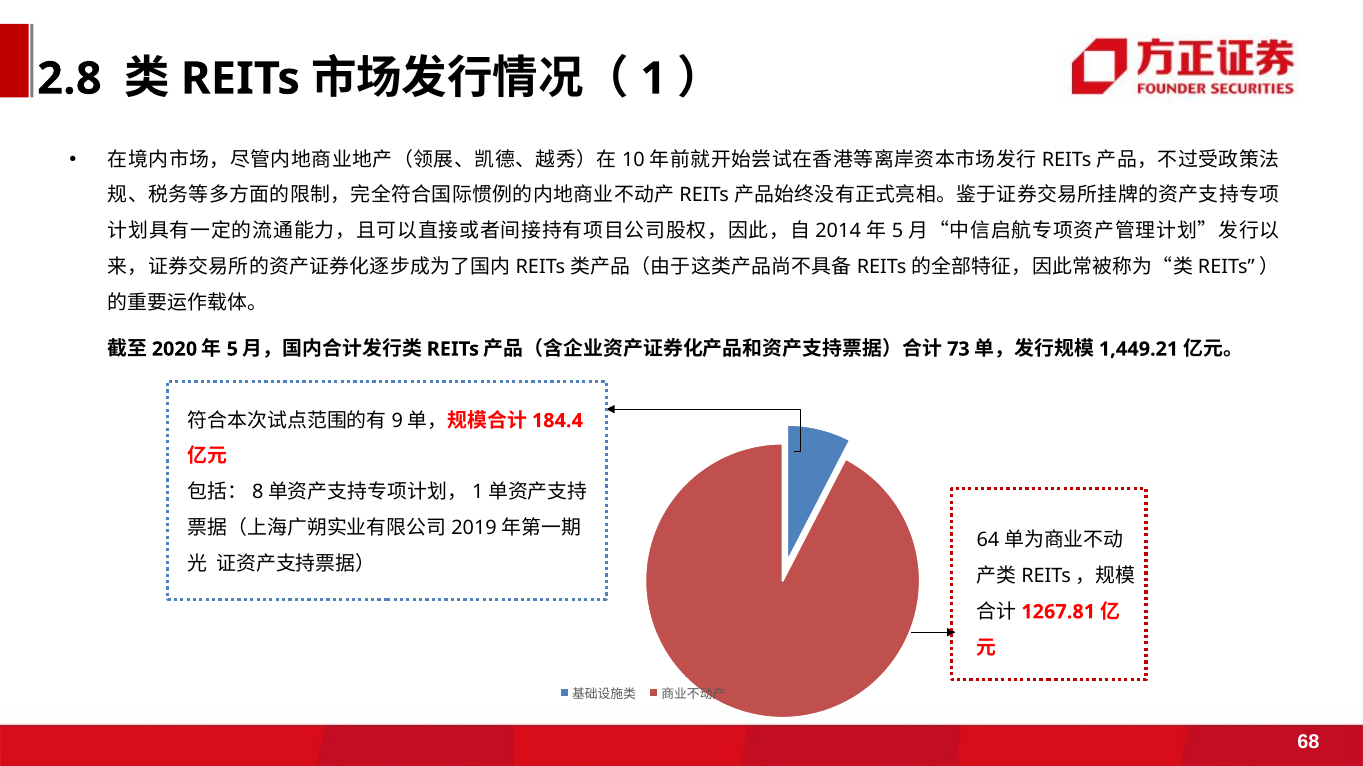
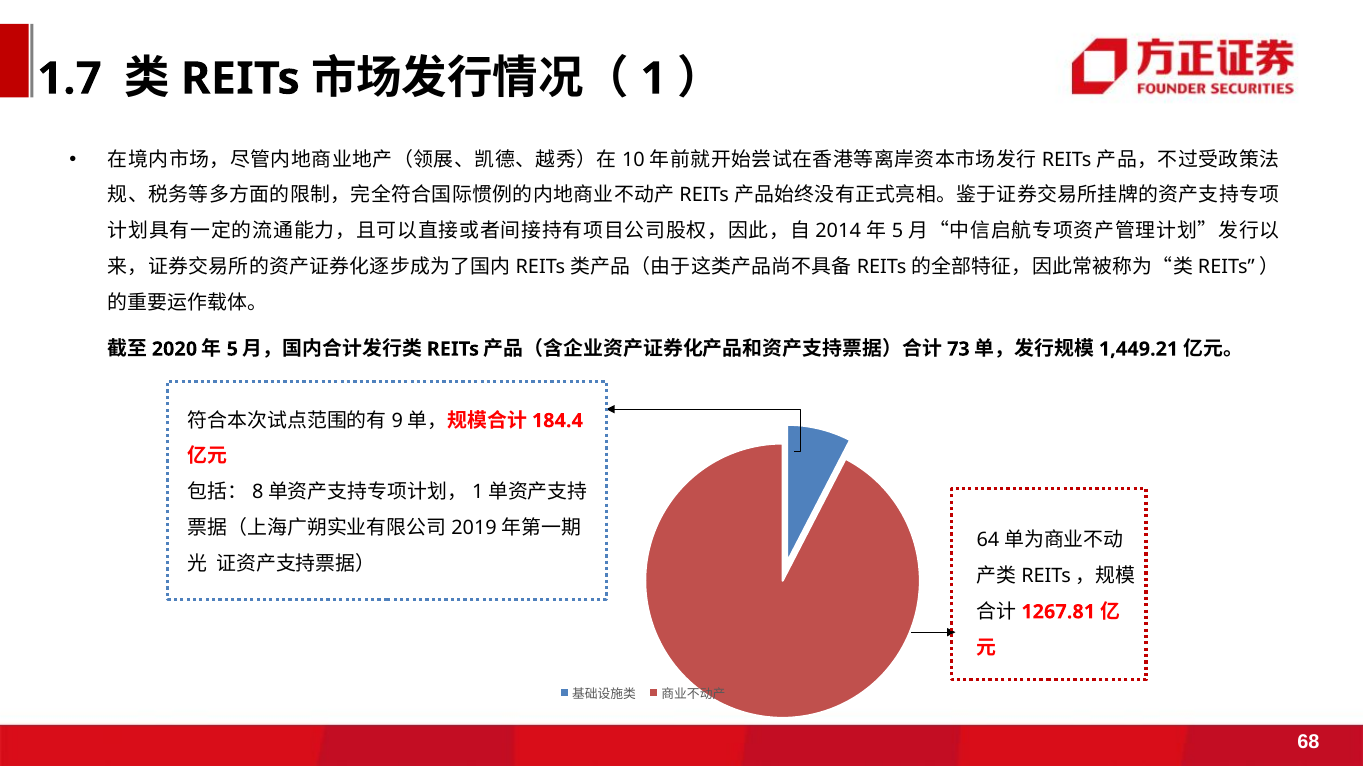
2.8: 2.8 -> 1.7
